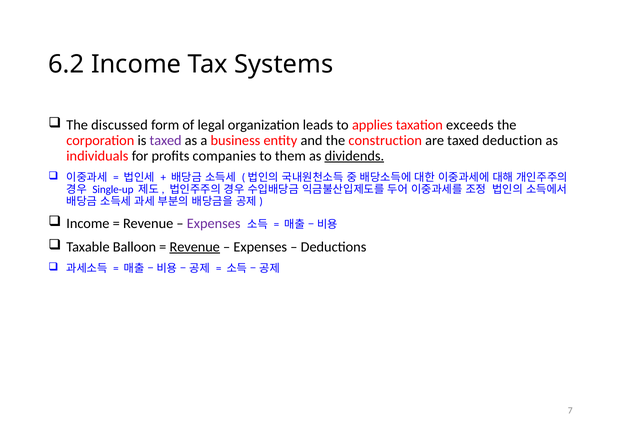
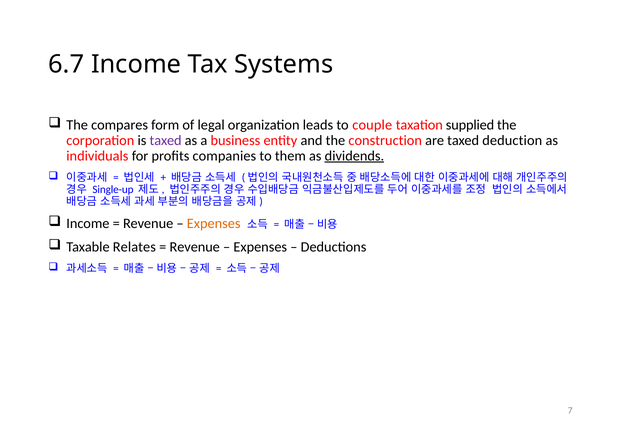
6.2: 6.2 -> 6.7
discussed: discussed -> compares
applies: applies -> couple
exceeds: exceeds -> supplied
Expenses at (214, 223) colour: purple -> orange
Balloon: Balloon -> Relates
Revenue at (195, 247) underline: present -> none
